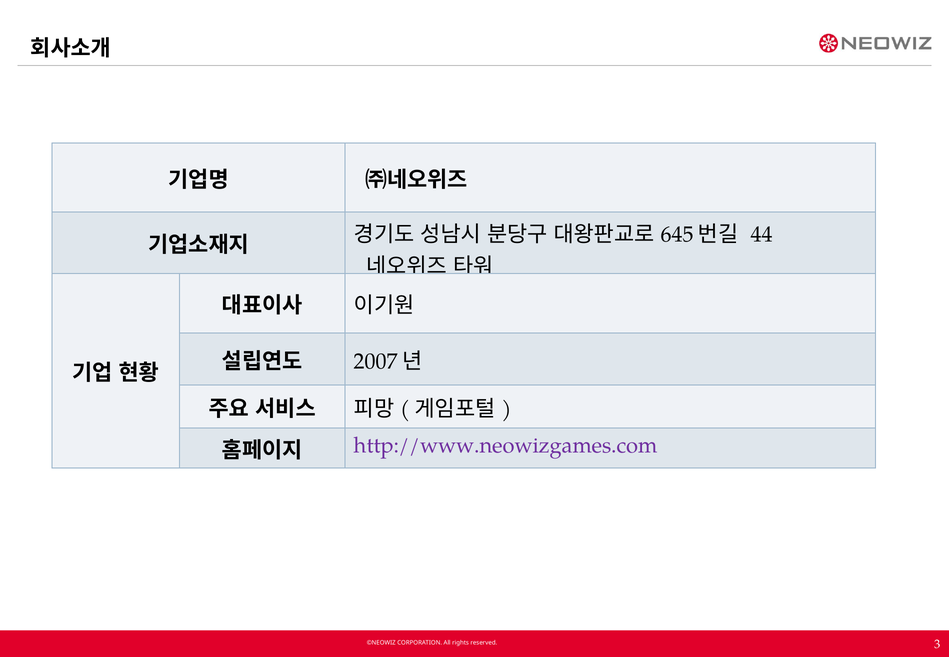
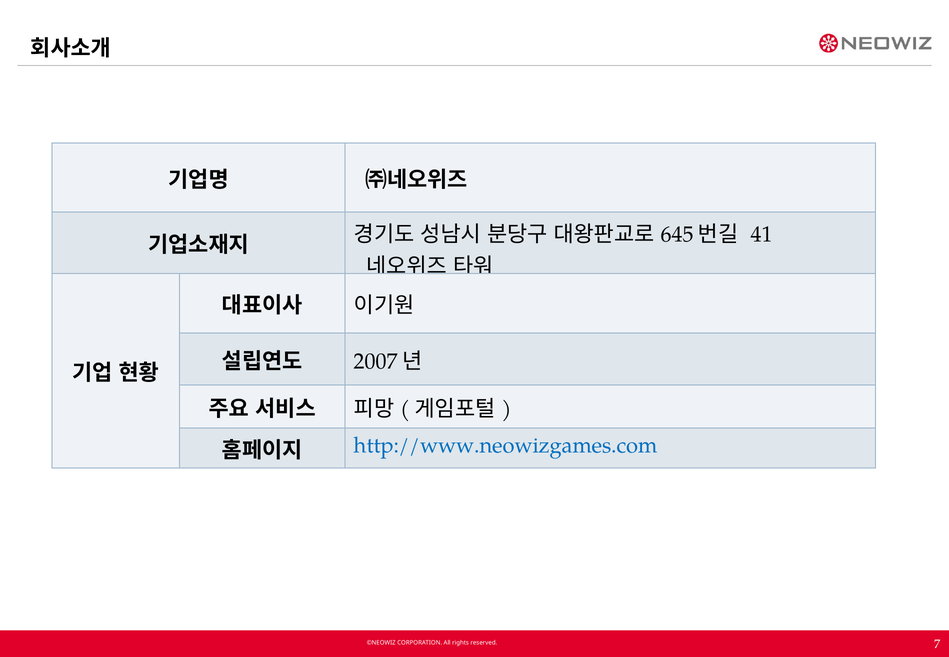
44: 44 -> 41
http://www.neowizgames.com colour: purple -> blue
3: 3 -> 7
